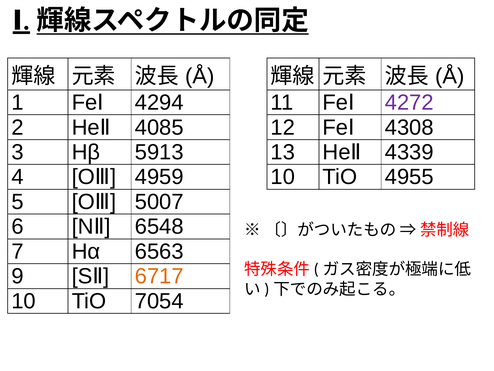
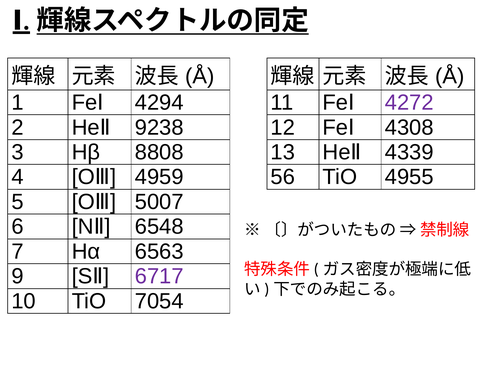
4085: 4085 -> 9238
5913: 5913 -> 8808
4959 10: 10 -> 56
6717 colour: orange -> purple
